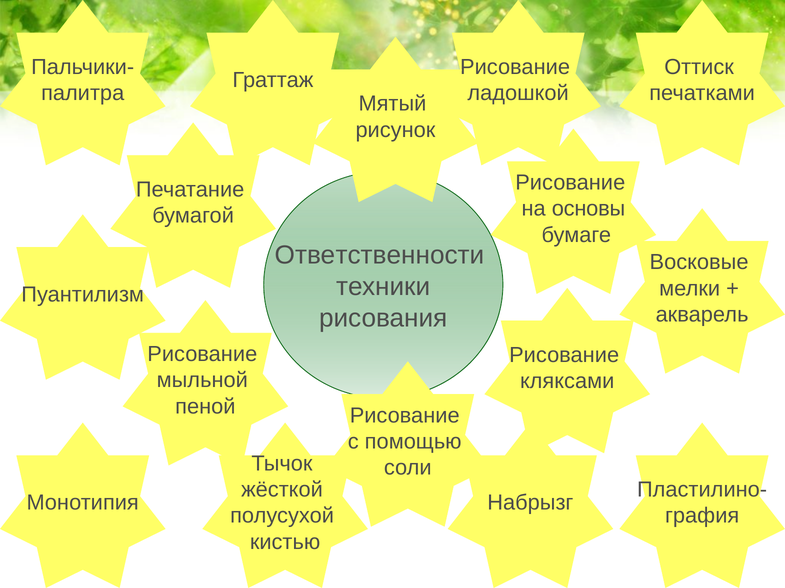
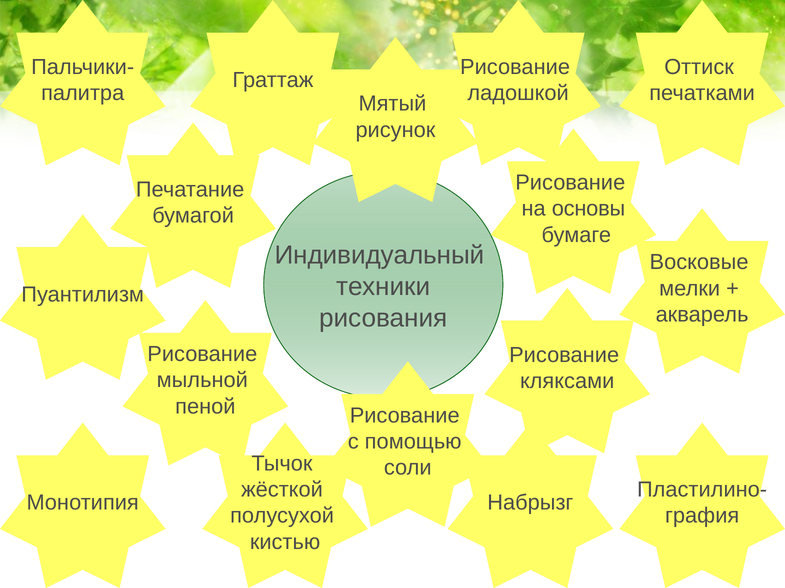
Ответственности: Ответственности -> Индивидуальный
